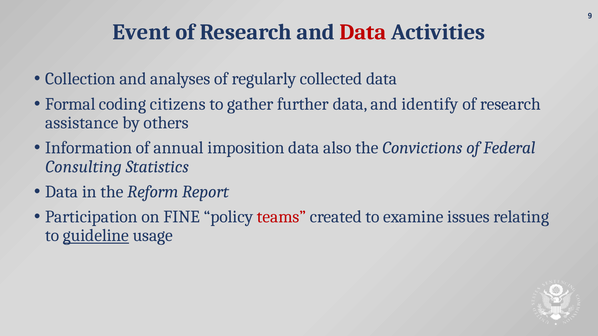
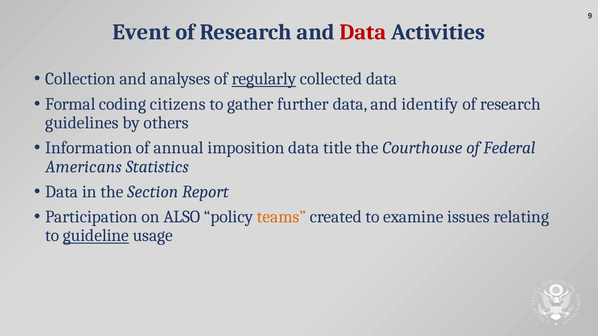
regularly underline: none -> present
assistance: assistance -> guidelines
also: also -> title
Convictions: Convictions -> Courthouse
Consulting: Consulting -> Americans
Reform: Reform -> Section
FINE: FINE -> ALSO
teams colour: red -> orange
